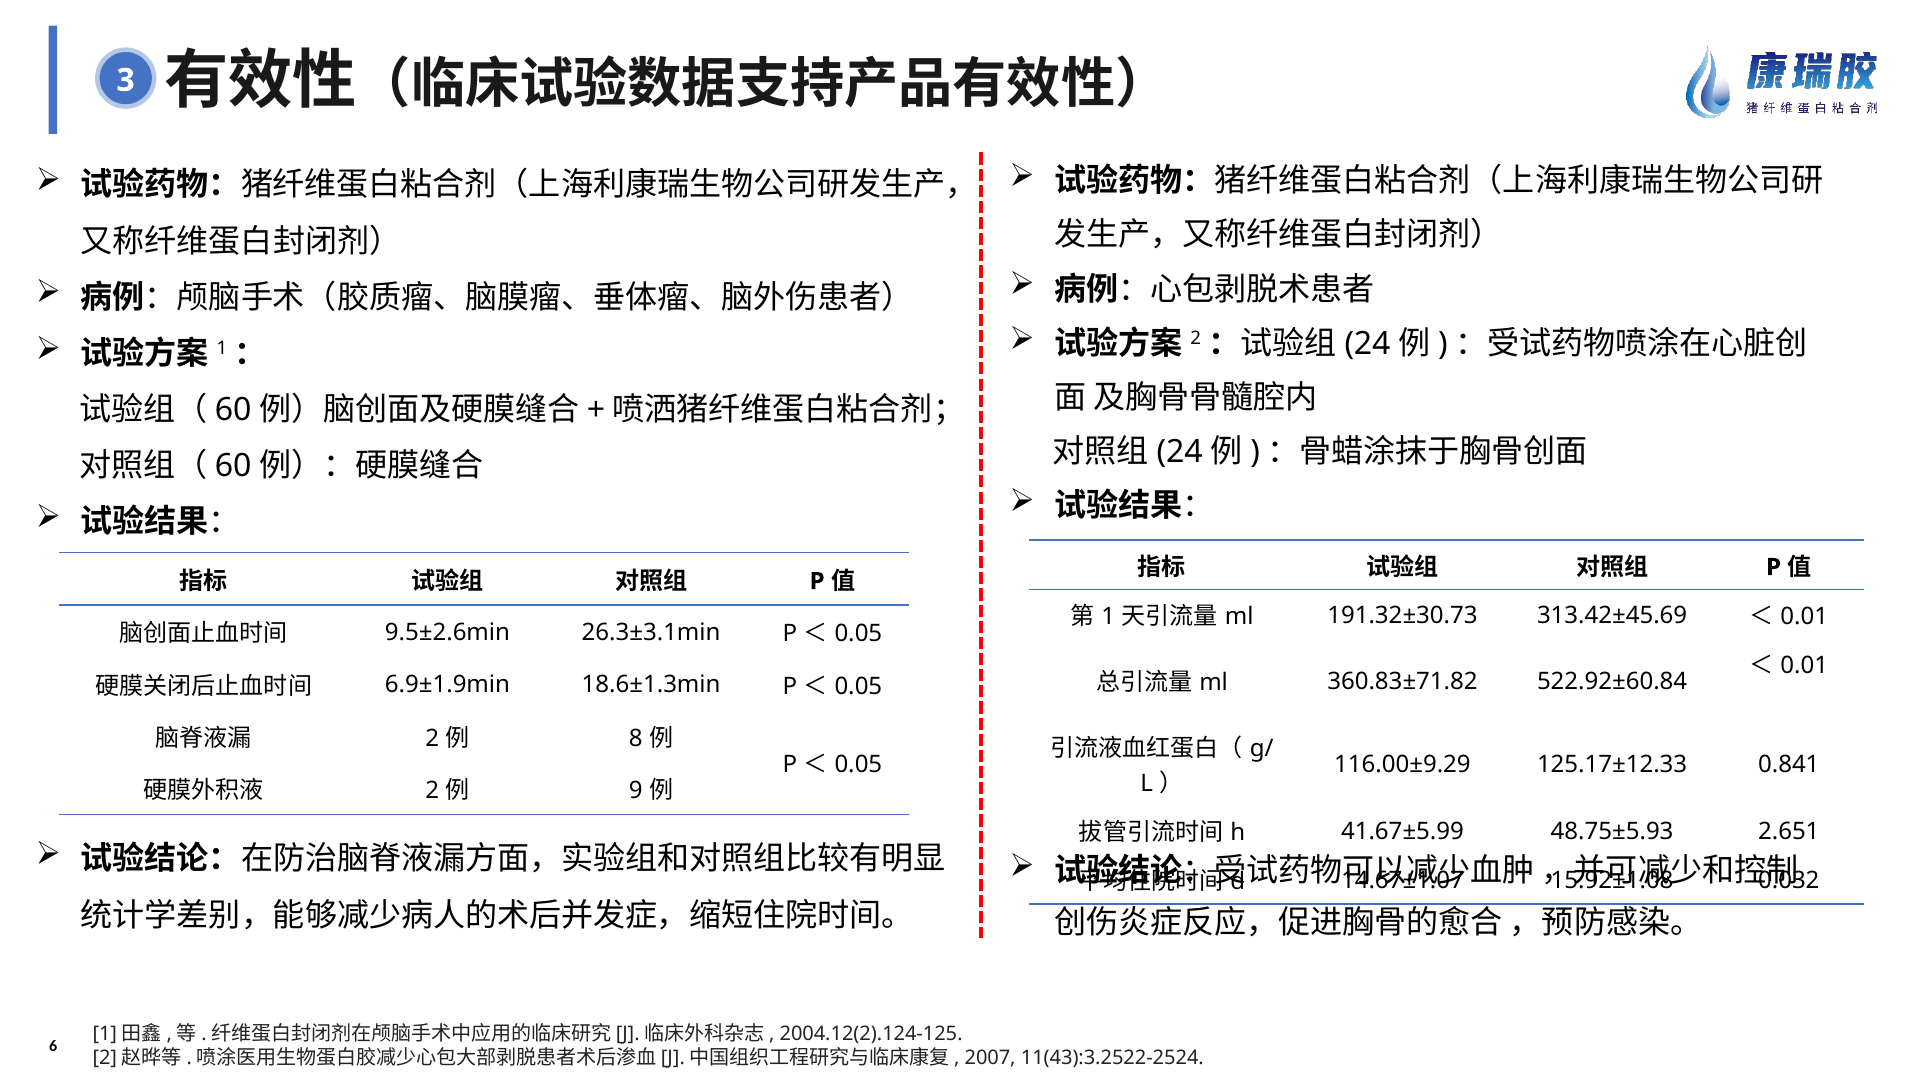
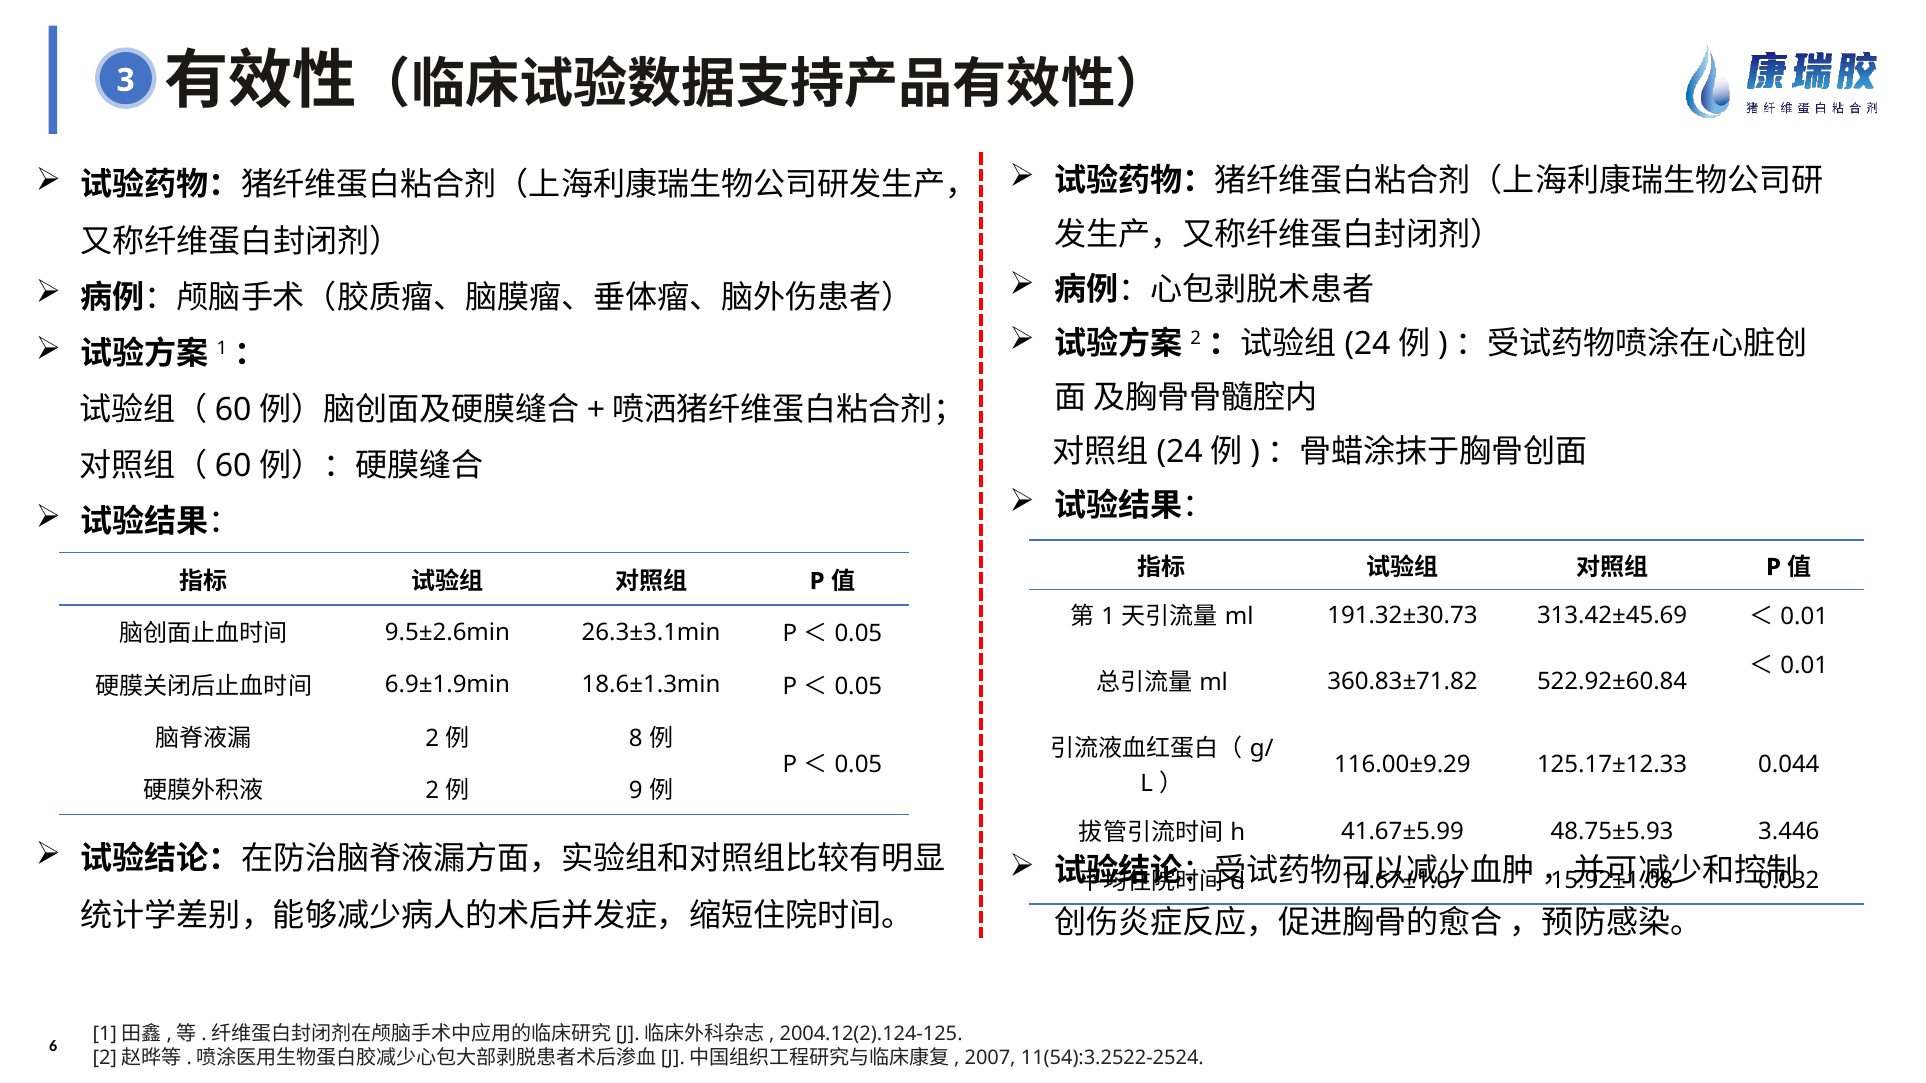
0.841: 0.841 -> 0.044
2.651: 2.651 -> 3.446
11(43):3.2522-2524: 11(43):3.2522-2524 -> 11(54):3.2522-2524
